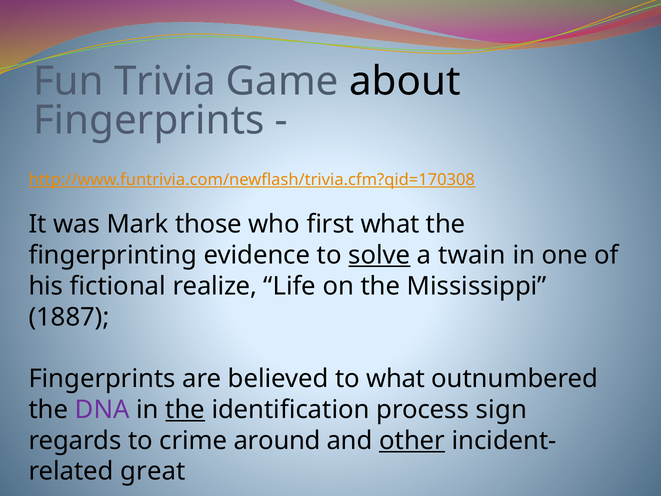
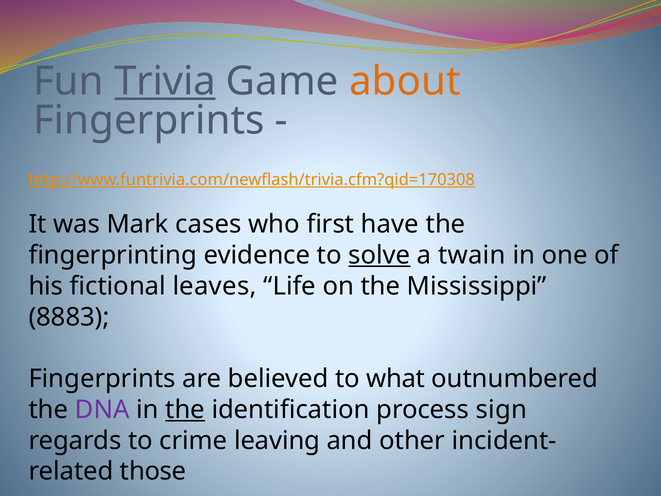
Trivia underline: none -> present
about colour: black -> orange
those: those -> cases
first what: what -> have
realize: realize -> leaves
1887: 1887 -> 8883
around: around -> leaving
other underline: present -> none
great: great -> those
